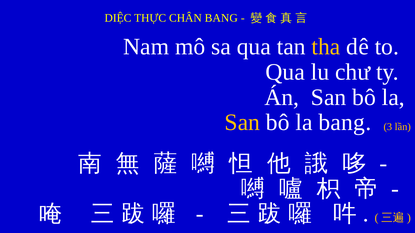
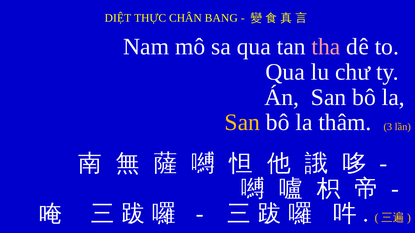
DIỆC: DIỆC -> DIỆT
tha colour: yellow -> pink
la bang: bang -> thâm
